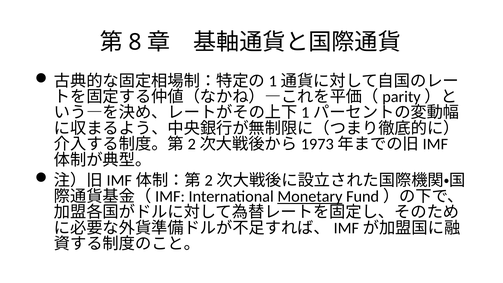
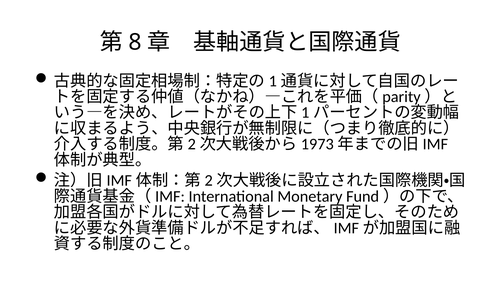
Monetary underline: present -> none
